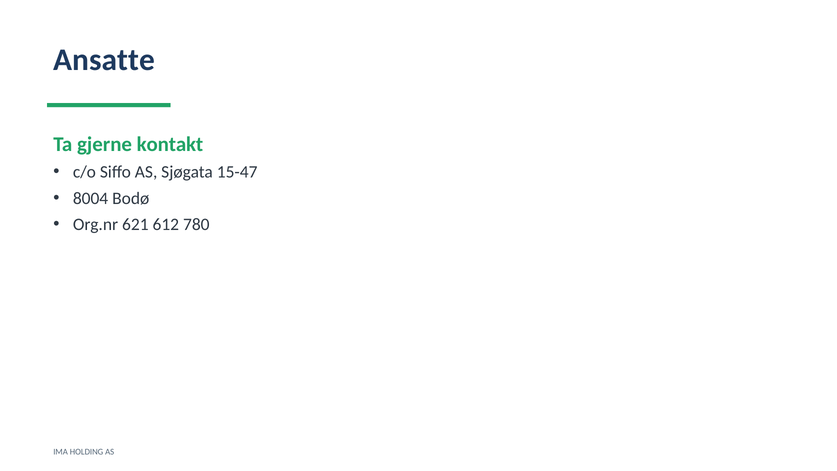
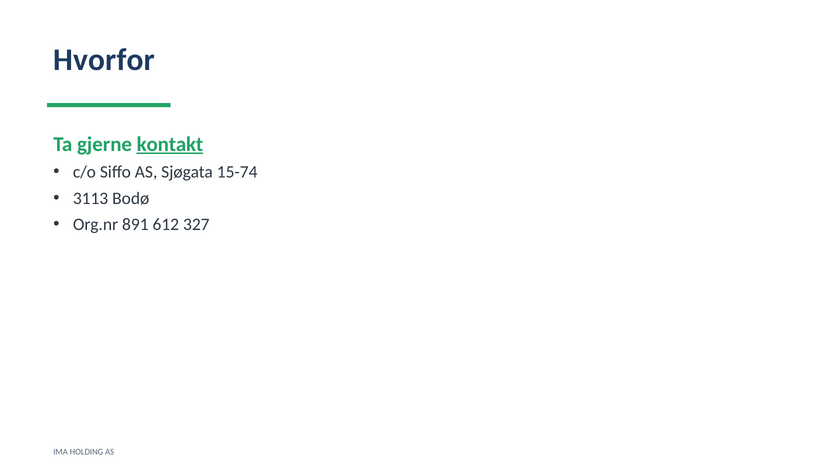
Ansatte: Ansatte -> Hvorfor
kontakt underline: none -> present
15-47: 15-47 -> 15-74
8004: 8004 -> 3113
621: 621 -> 891
780: 780 -> 327
